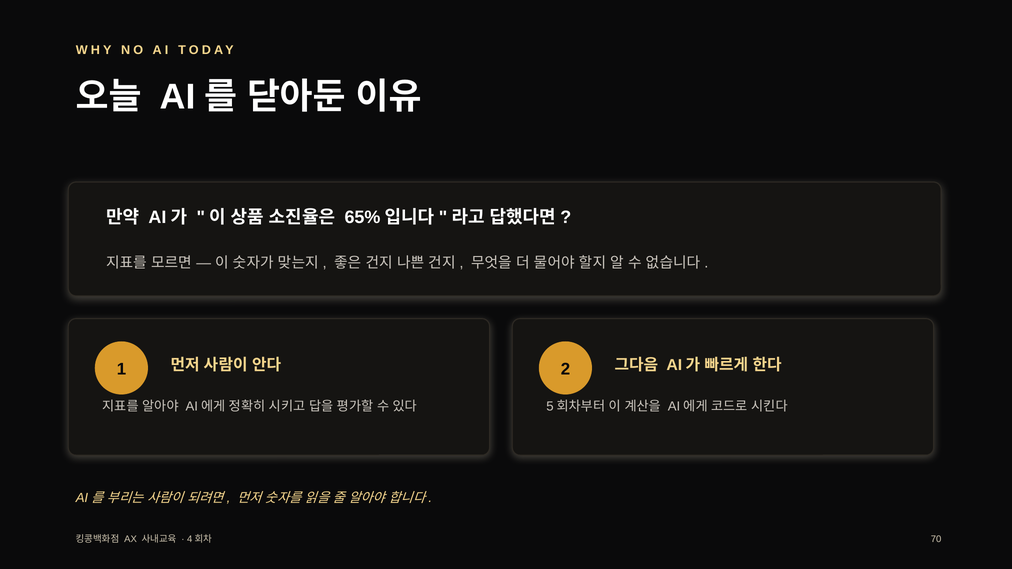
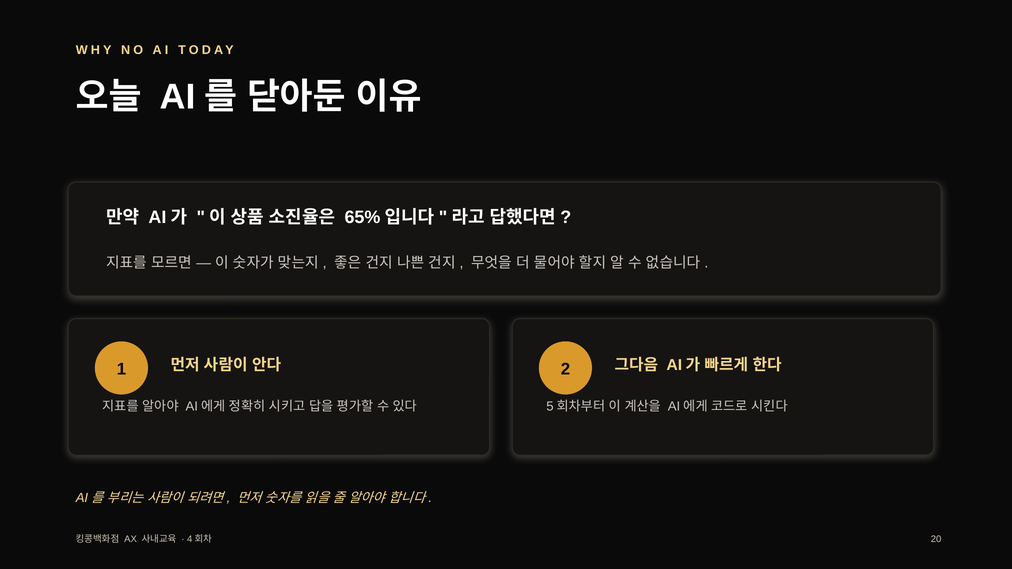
70: 70 -> 20
